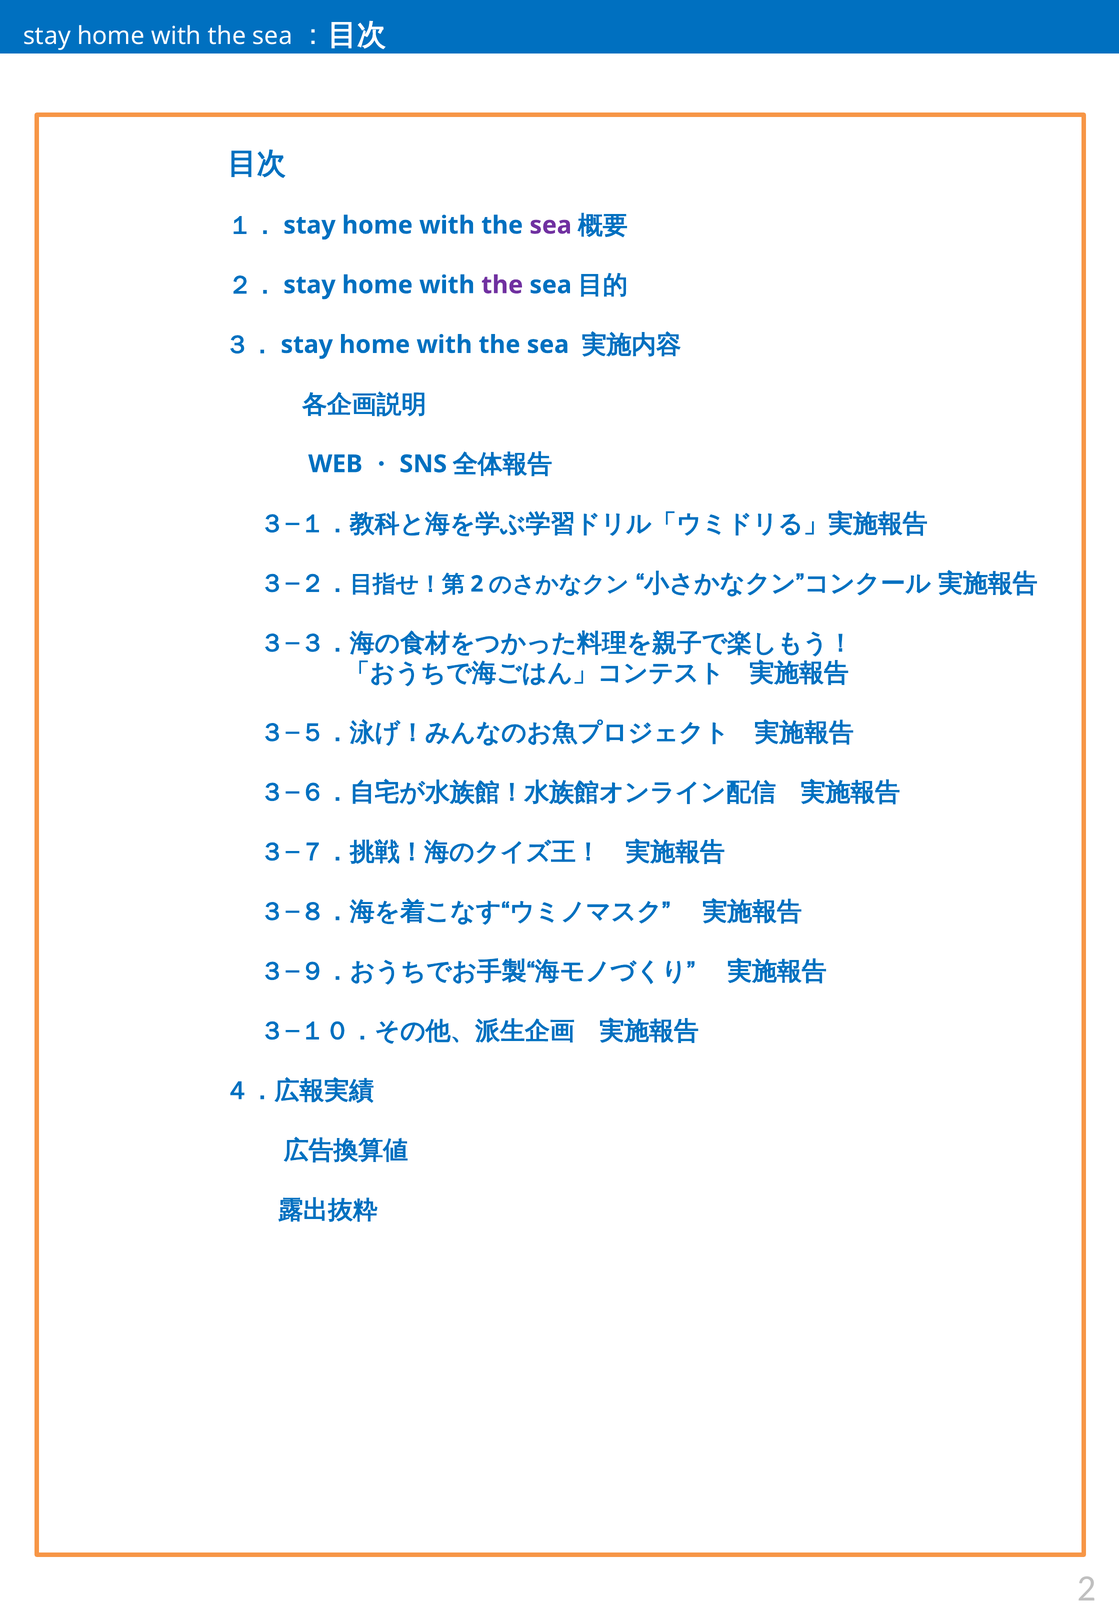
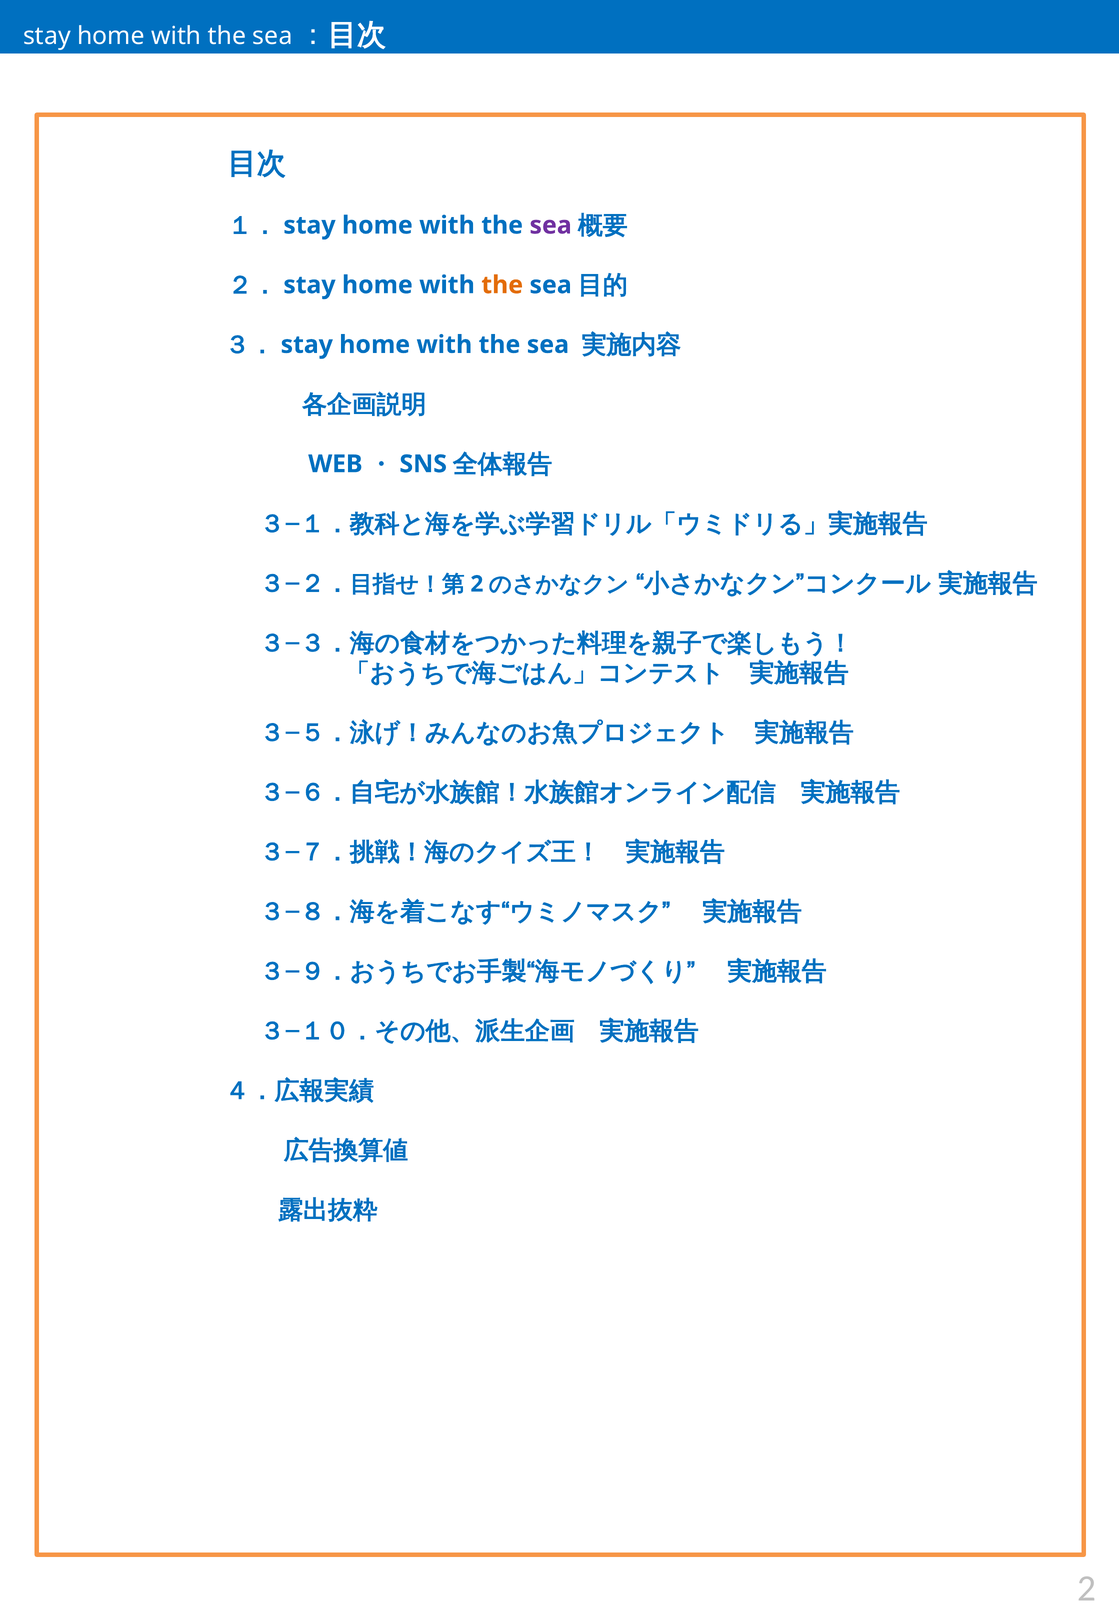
the at (502, 285) colour: purple -> orange
